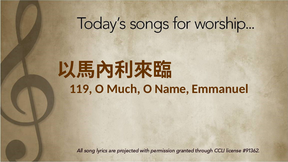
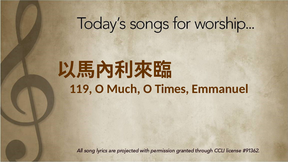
Name: Name -> Times
